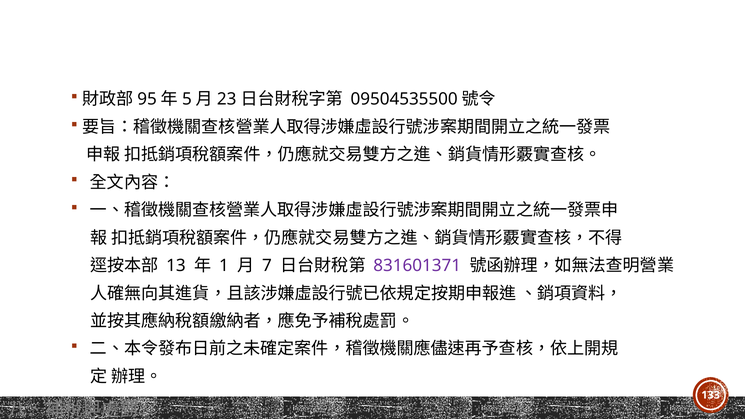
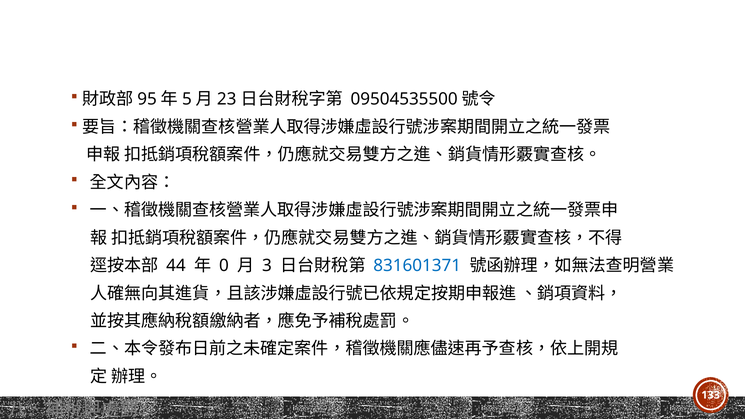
13: 13 -> 44
1: 1 -> 0
7: 7 -> 3
831601371 colour: purple -> blue
